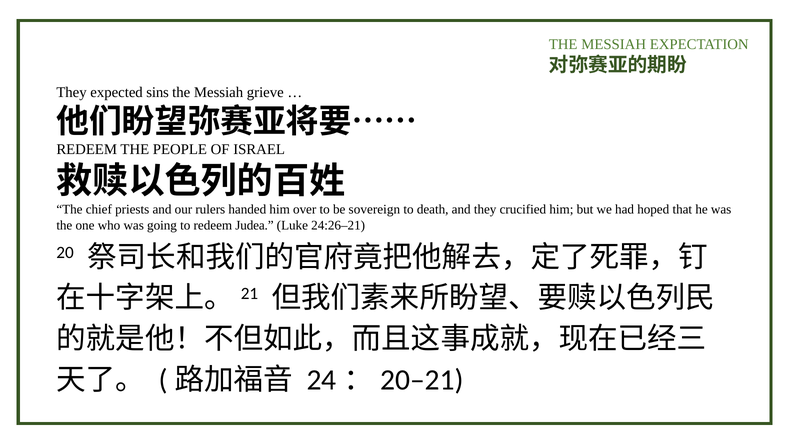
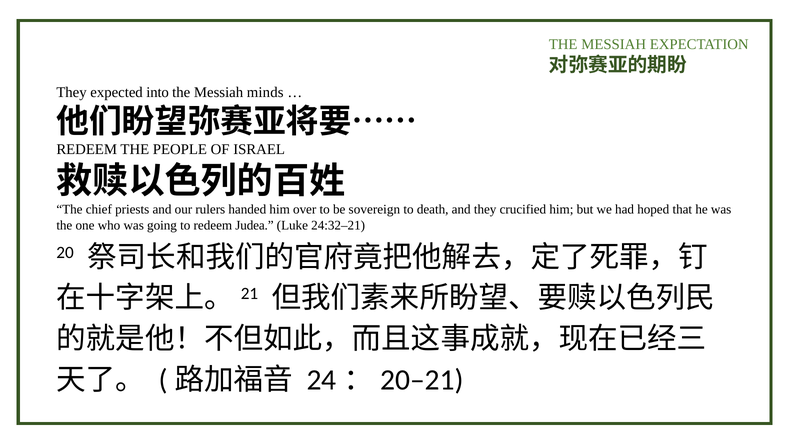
sins: sins -> into
grieve: grieve -> minds
24:26–21: 24:26–21 -> 24:32–21
